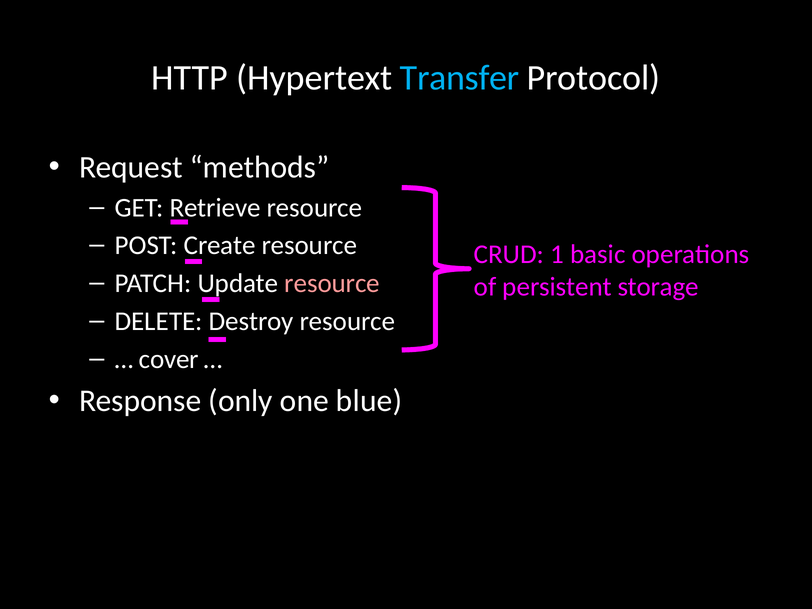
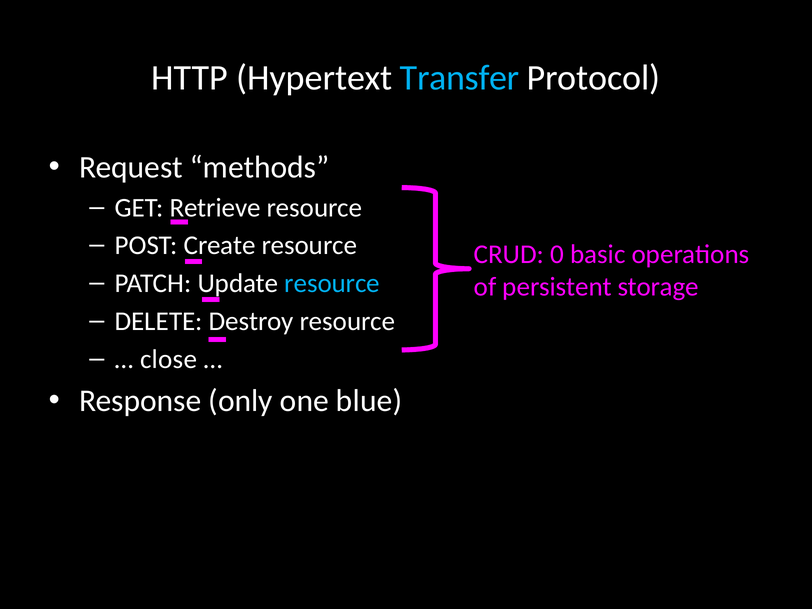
1: 1 -> 0
resource at (332, 283) colour: pink -> light blue
cover: cover -> close
